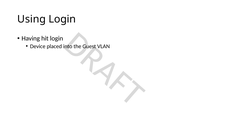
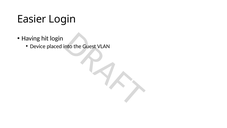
Using: Using -> Easier
